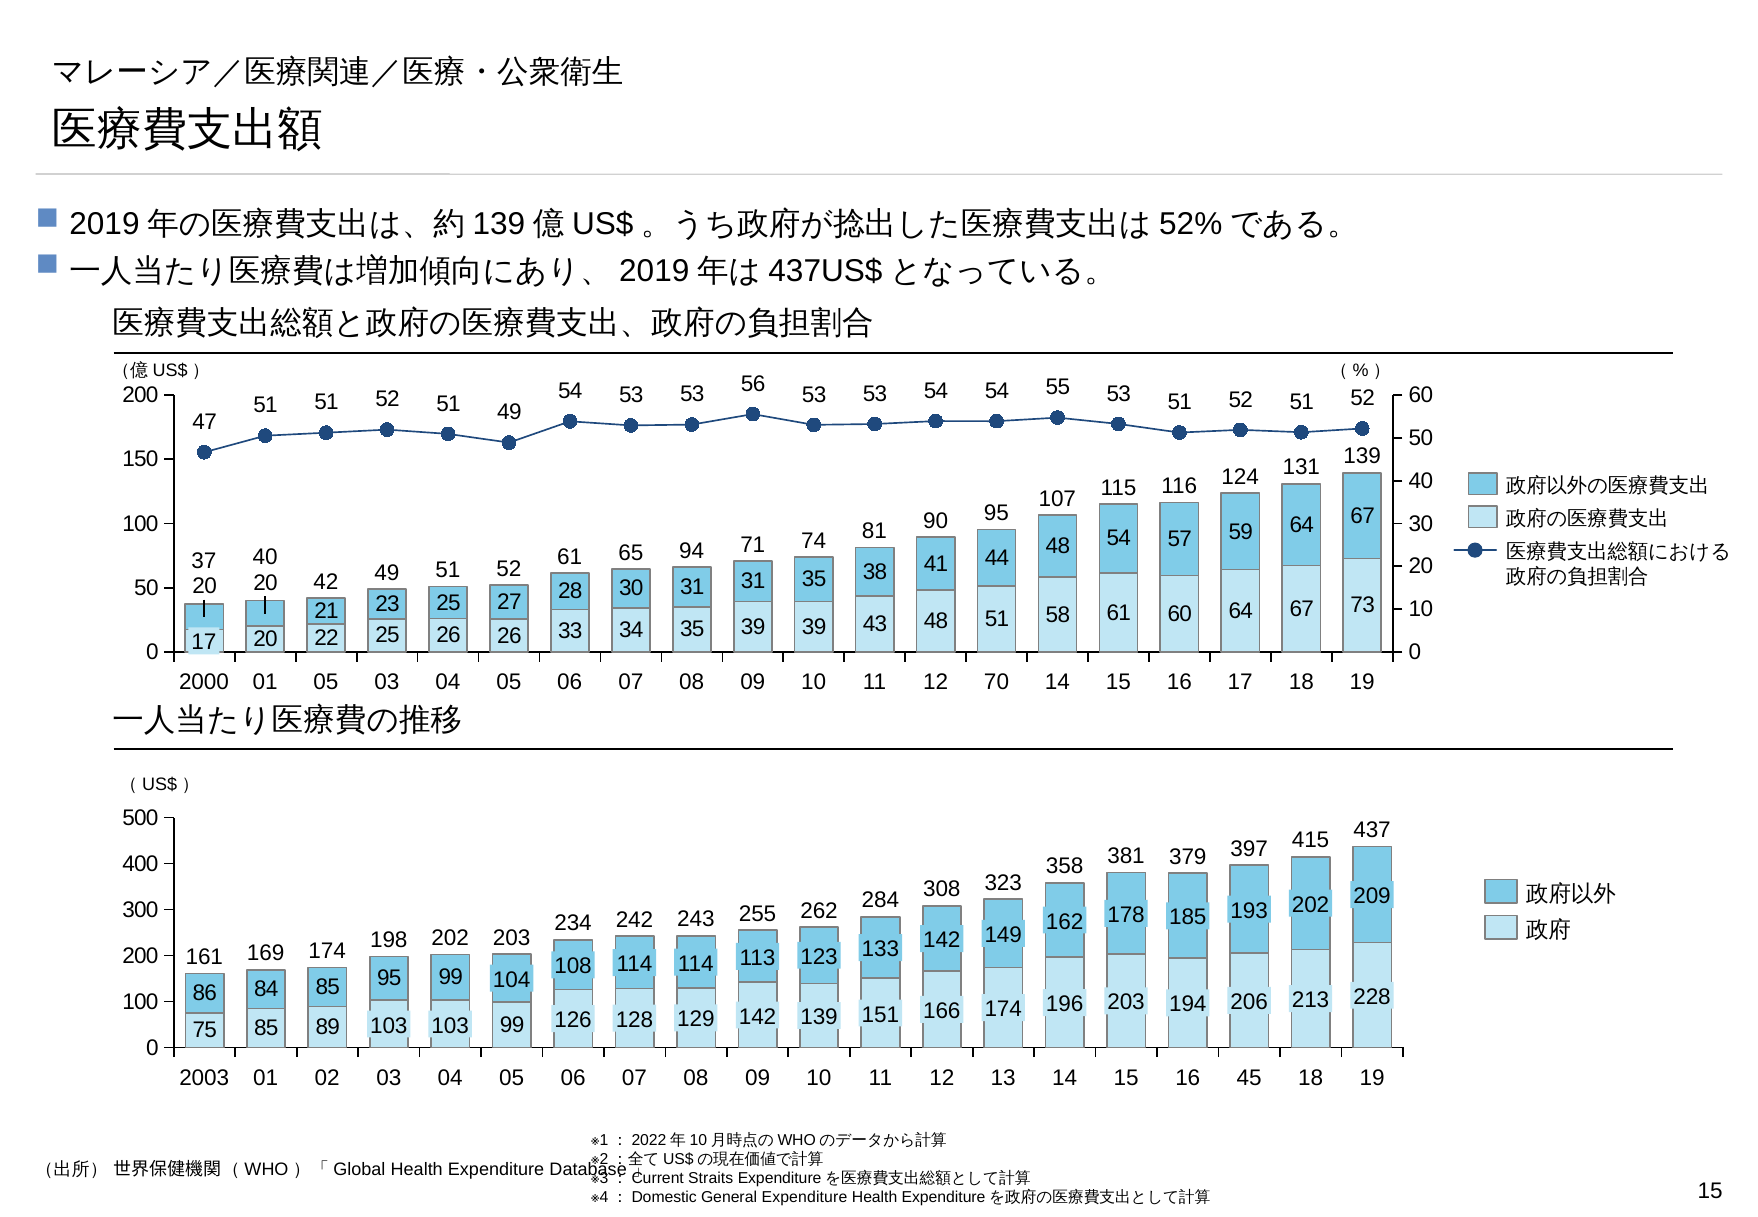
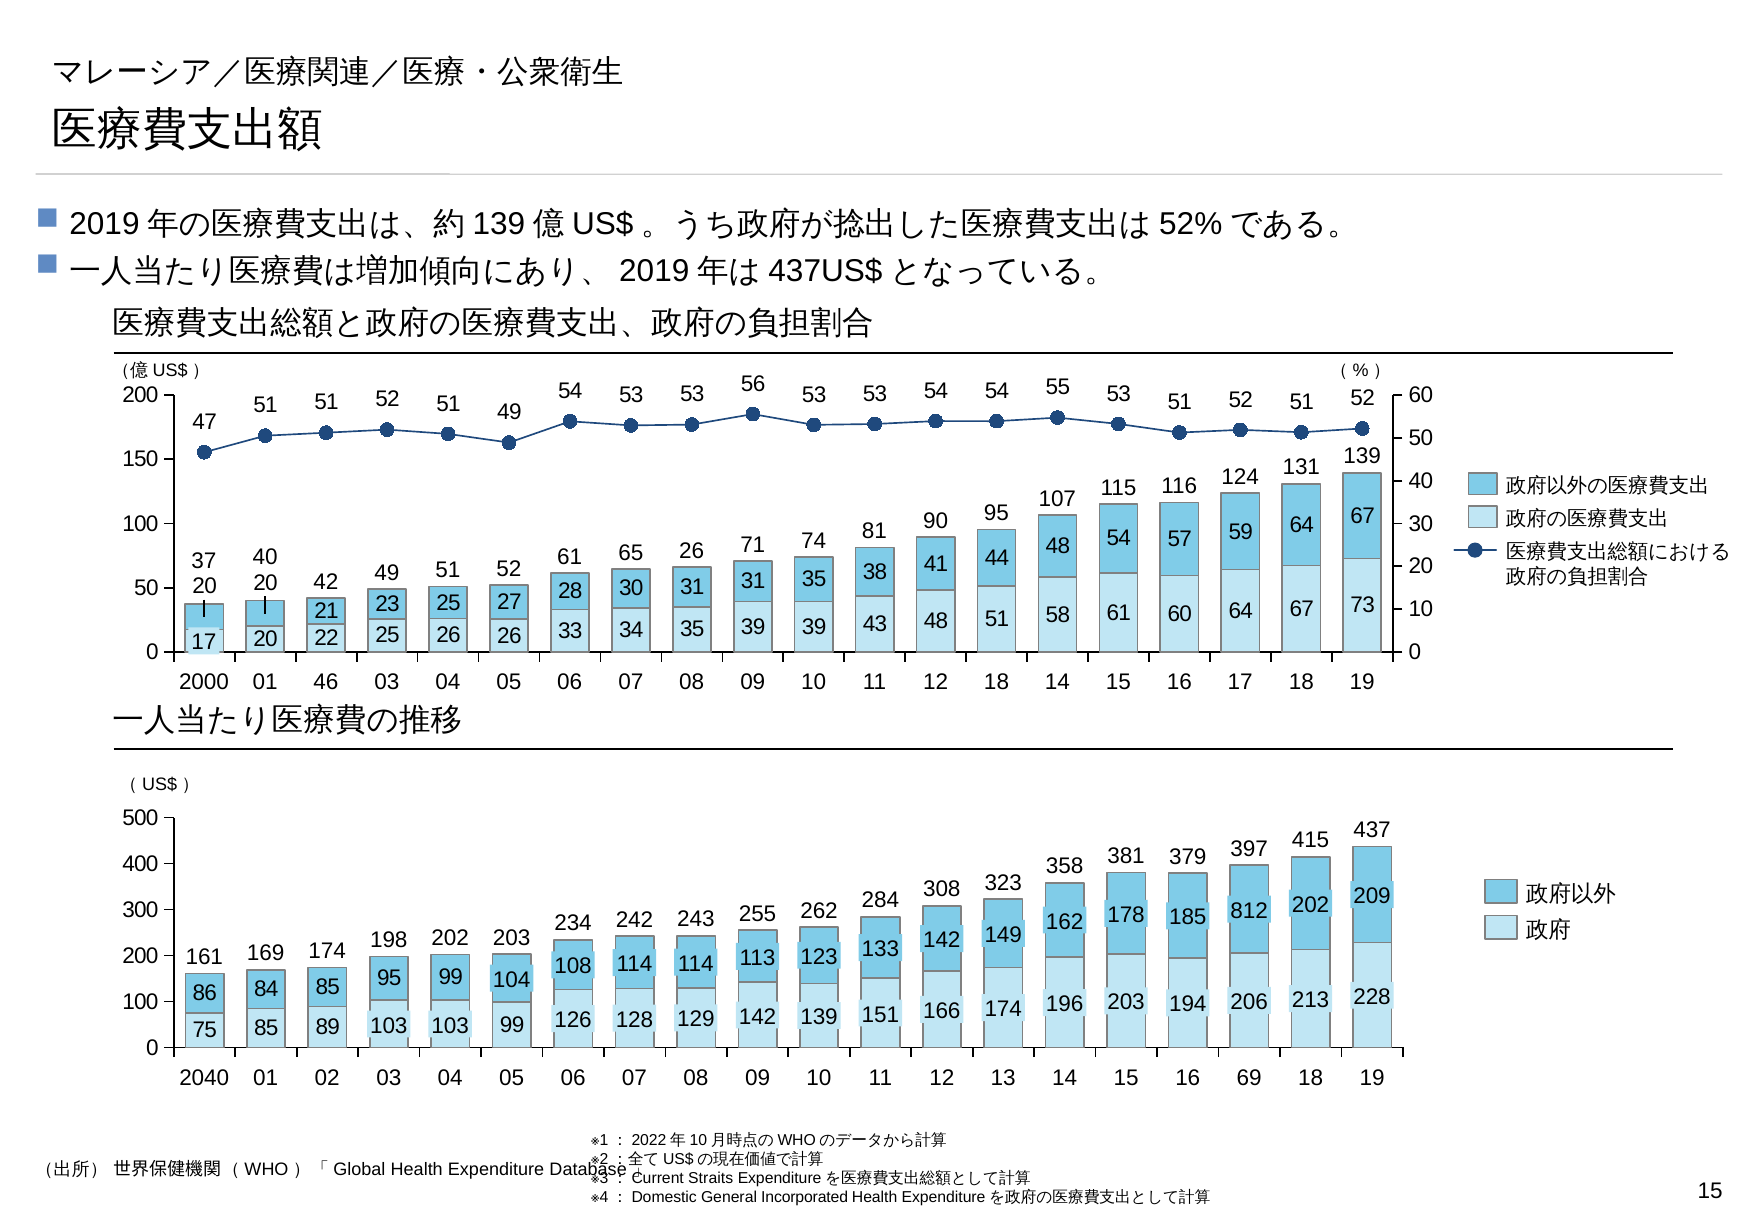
65 94: 94 -> 26
2000 05: 05 -> 46
12 70: 70 -> 18
193: 193 -> 812
2003: 2003 -> 2040
45: 45 -> 69
General Expenditure: Expenditure -> Incorporated
